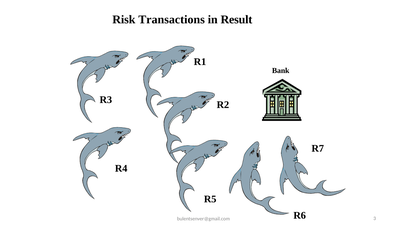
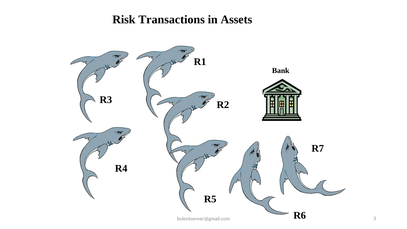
Result: Result -> Assets
